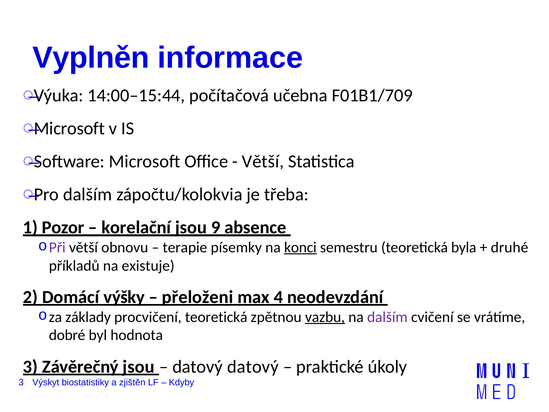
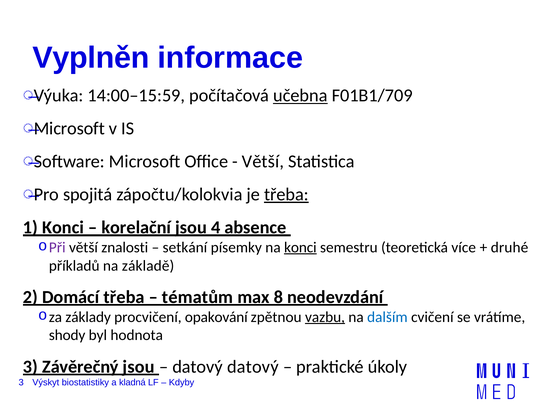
14:00–15:44: 14:00–15:44 -> 14:00–15:59
učebna underline: none -> present
Pro dalším: dalším -> spojitá
třeba at (286, 194) underline: none -> present
1 Pozor: Pozor -> Konci
9: 9 -> 4
obnovu: obnovu -> znalosti
terapie: terapie -> setkání
byla: byla -> více
existuje: existuje -> základě
Domácí výšky: výšky -> třeba
přeloženi: přeloženi -> tématům
4: 4 -> 8
procvičení teoretická: teoretická -> opakování
dalším at (387, 317) colour: purple -> blue
dobré: dobré -> shody
zjištěn: zjištěn -> kladná
